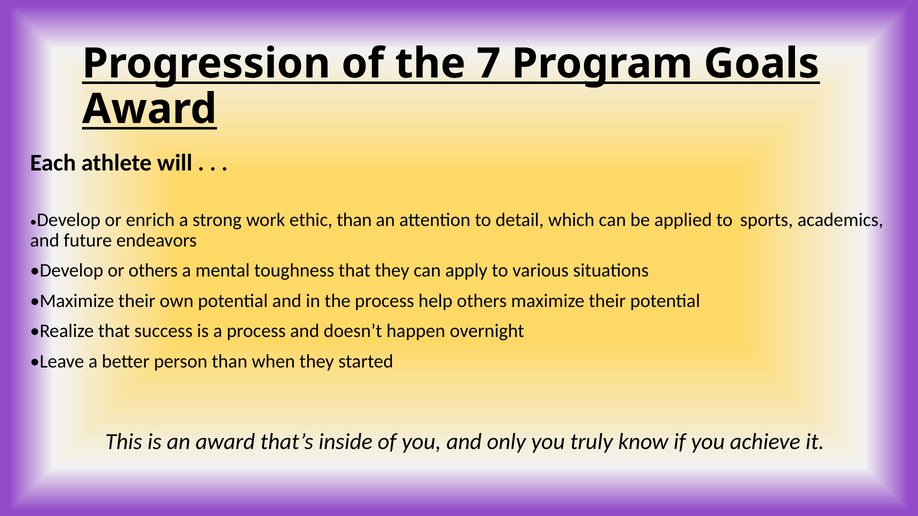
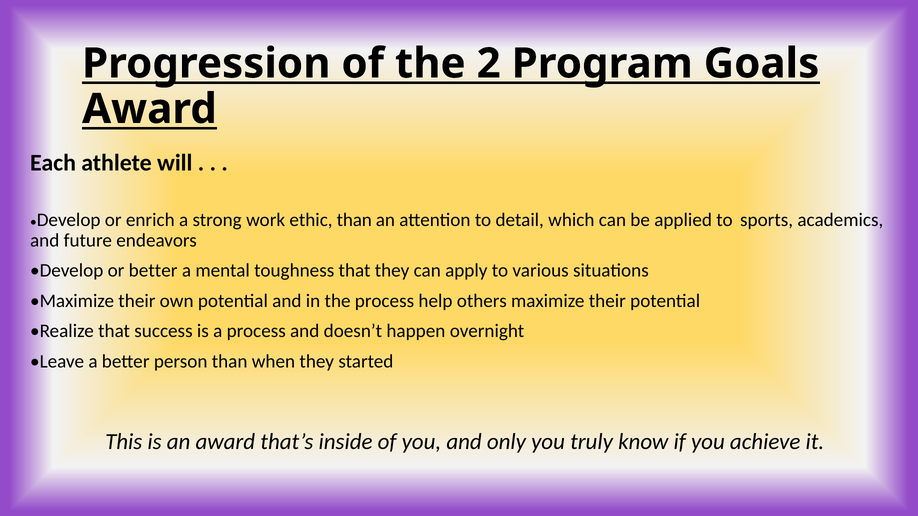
7: 7 -> 2
or others: others -> better
